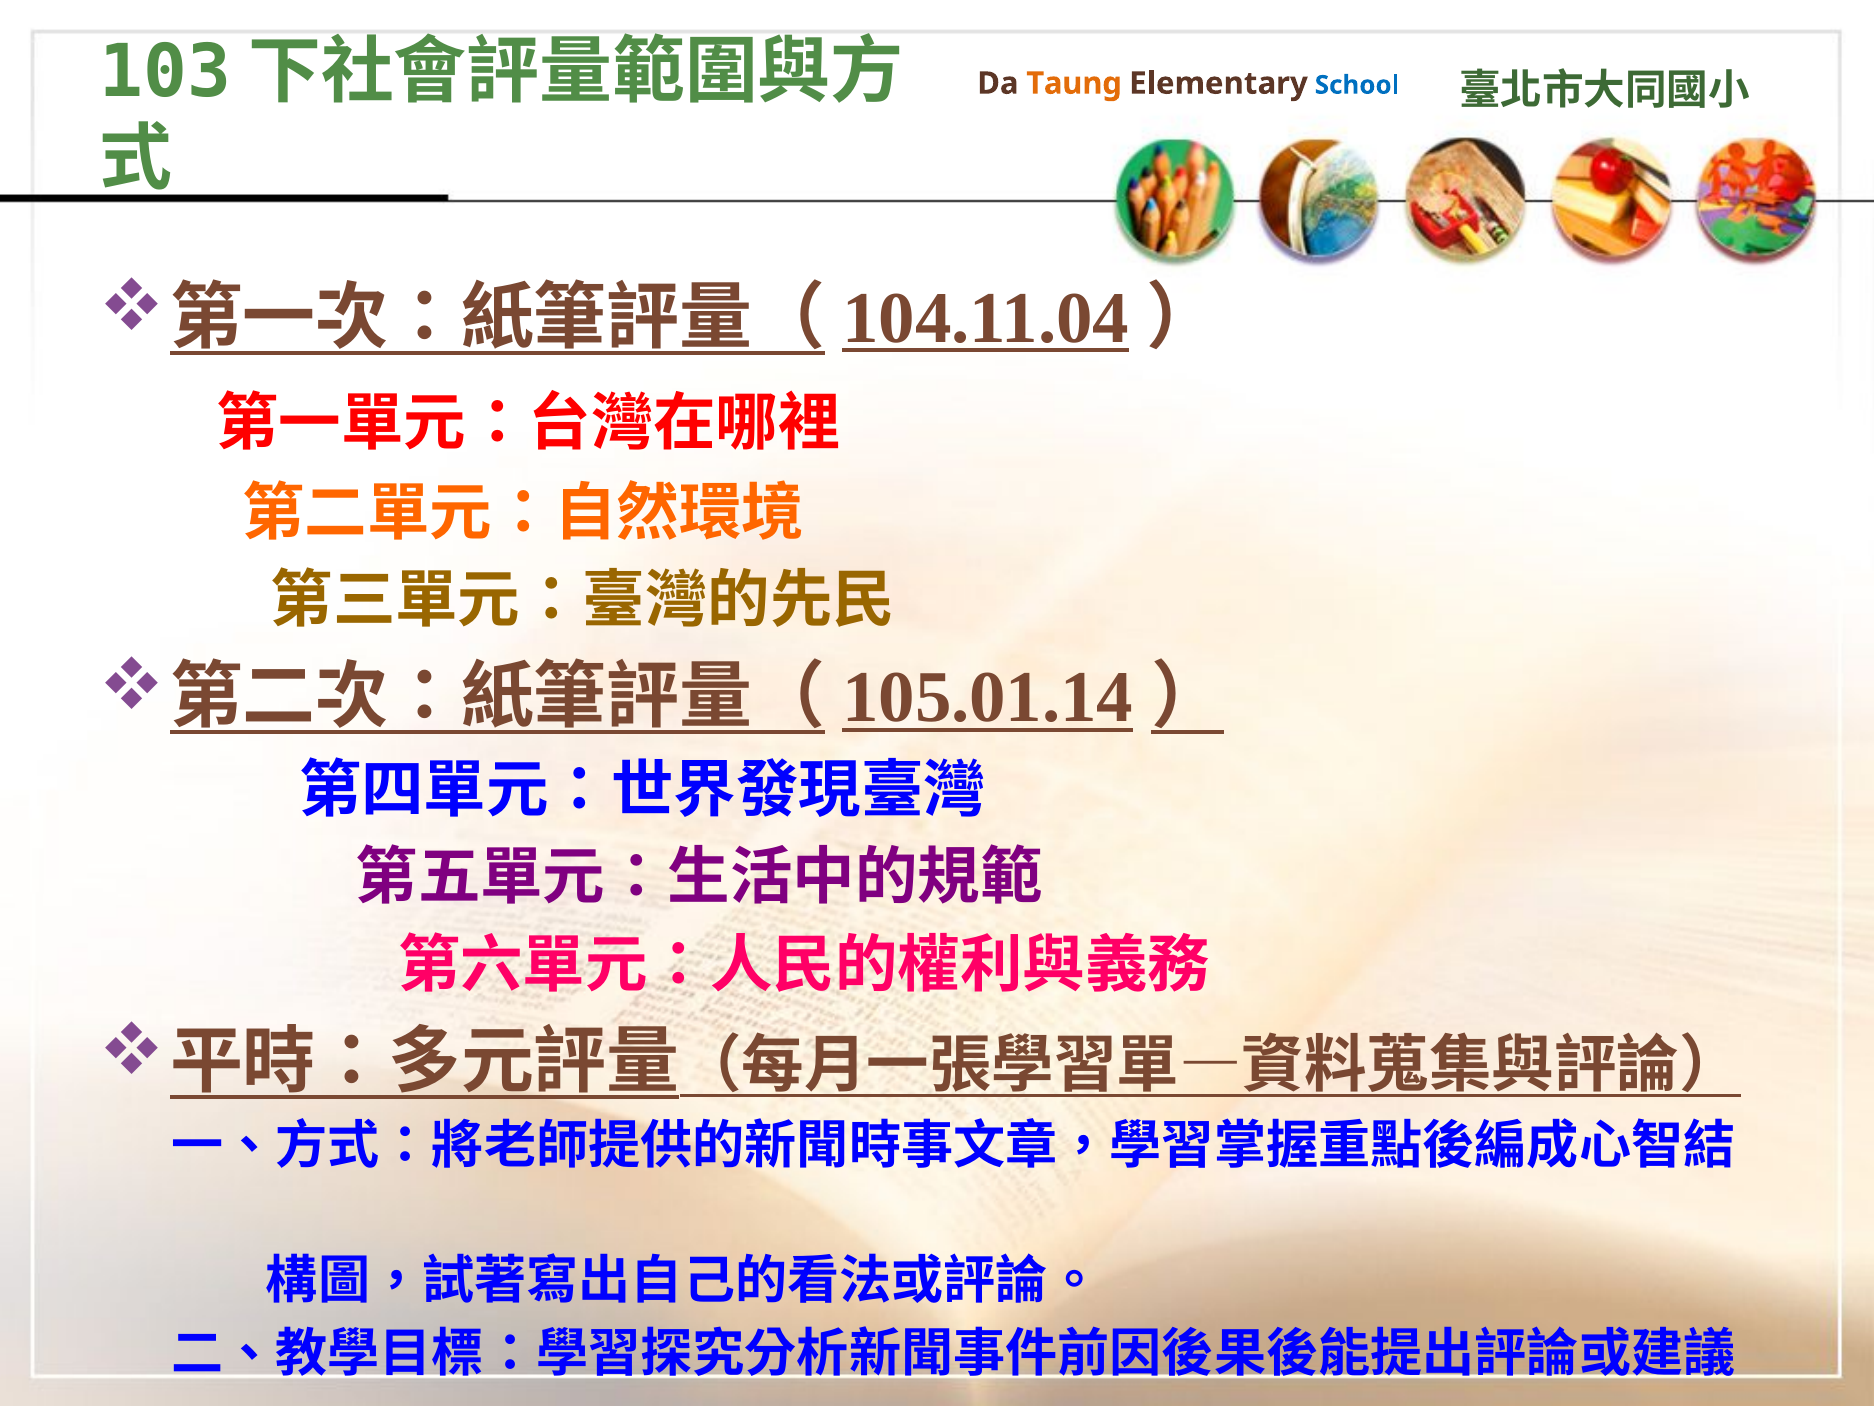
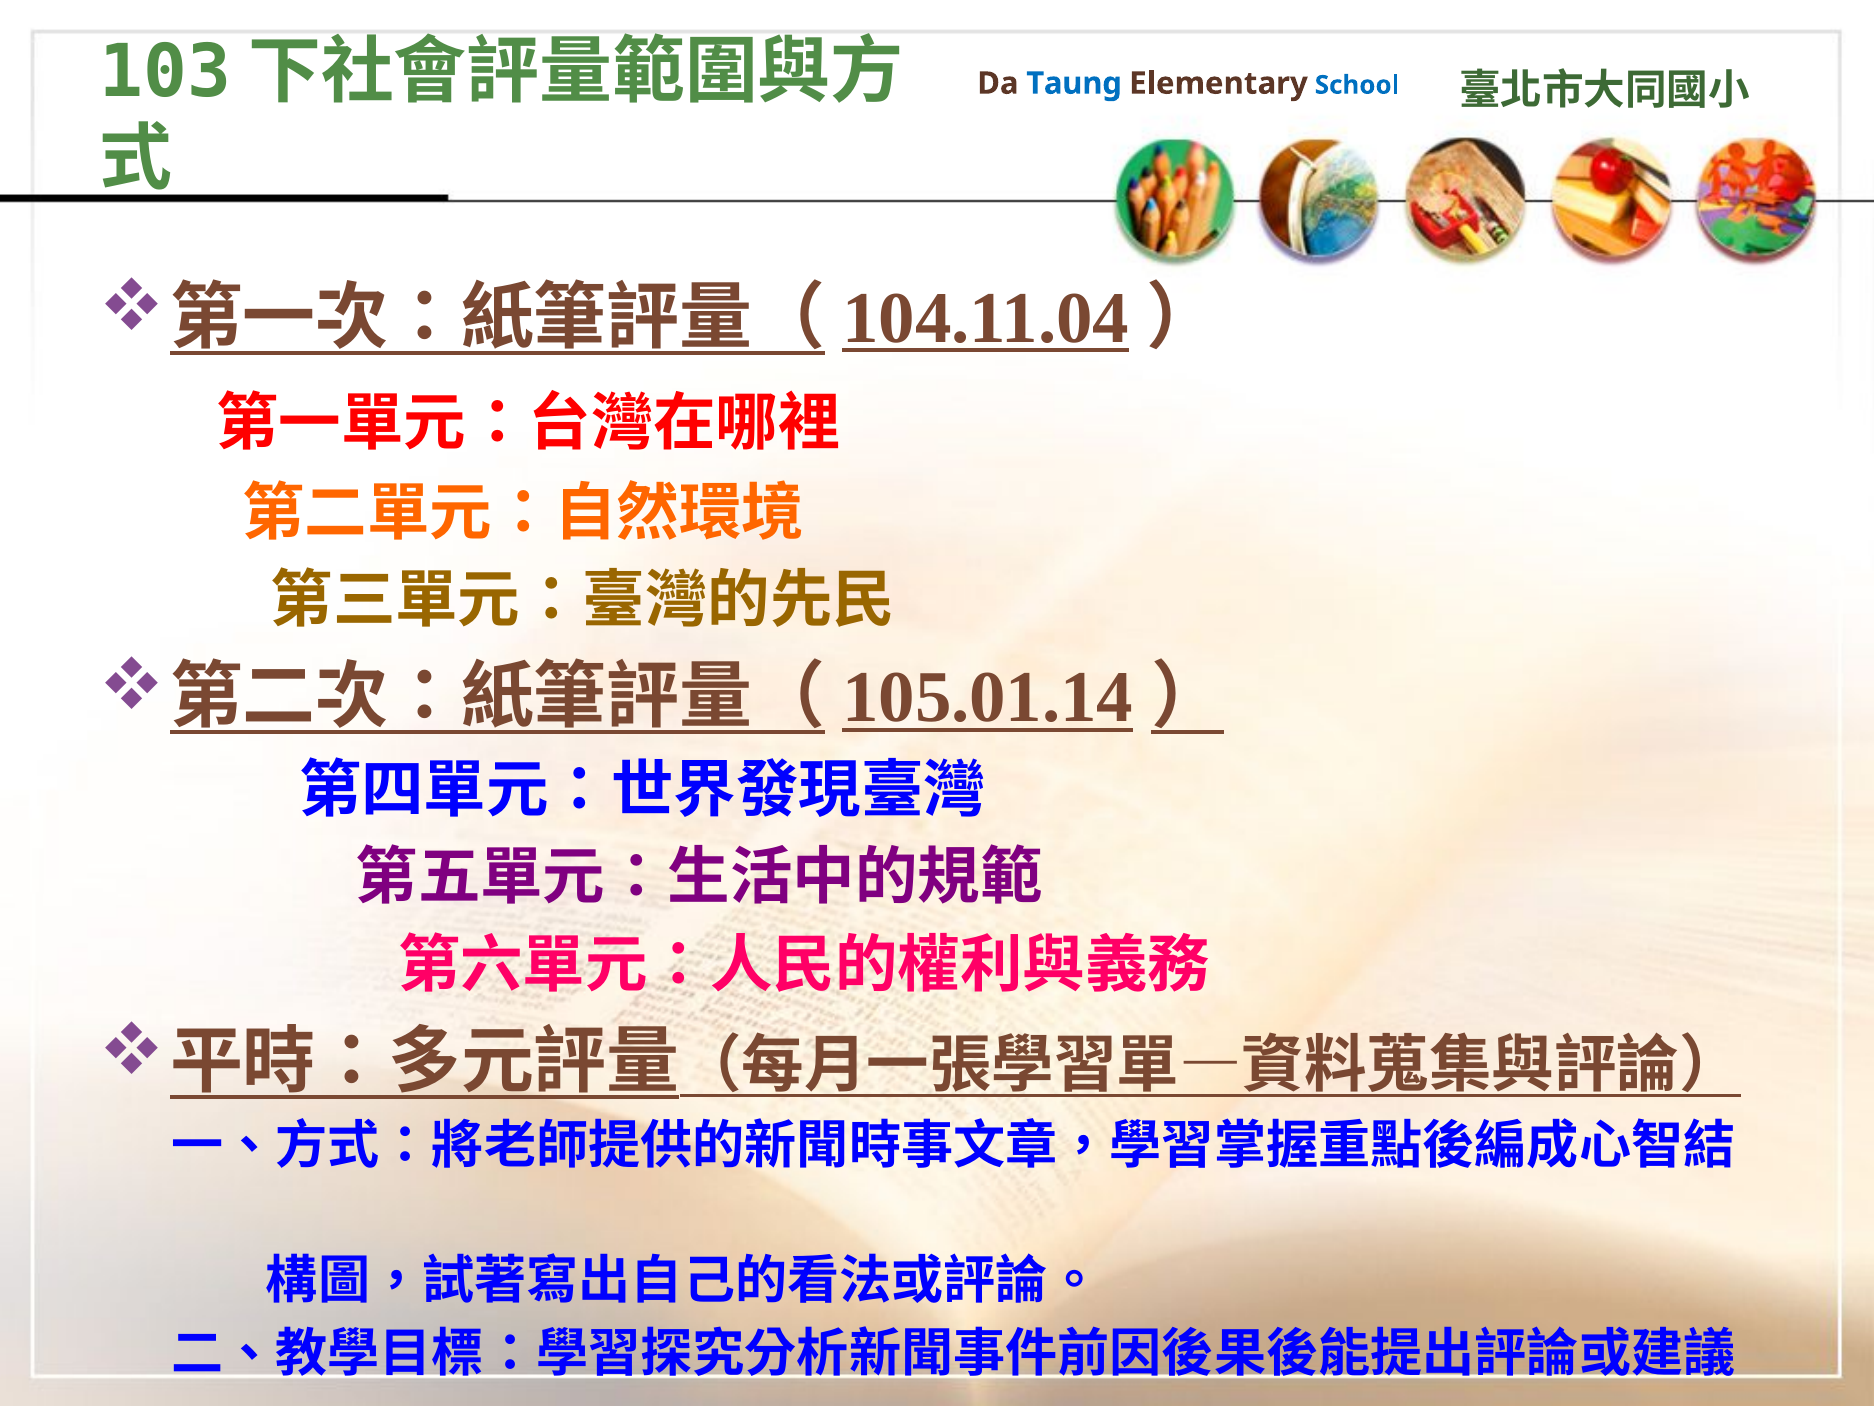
Taung colour: orange -> blue
